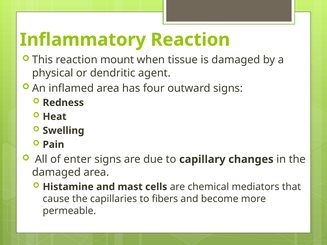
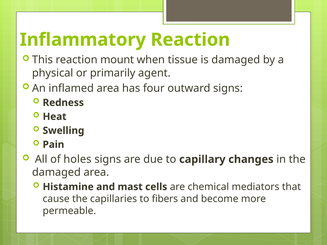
dendritic: dendritic -> primarily
enter: enter -> holes
